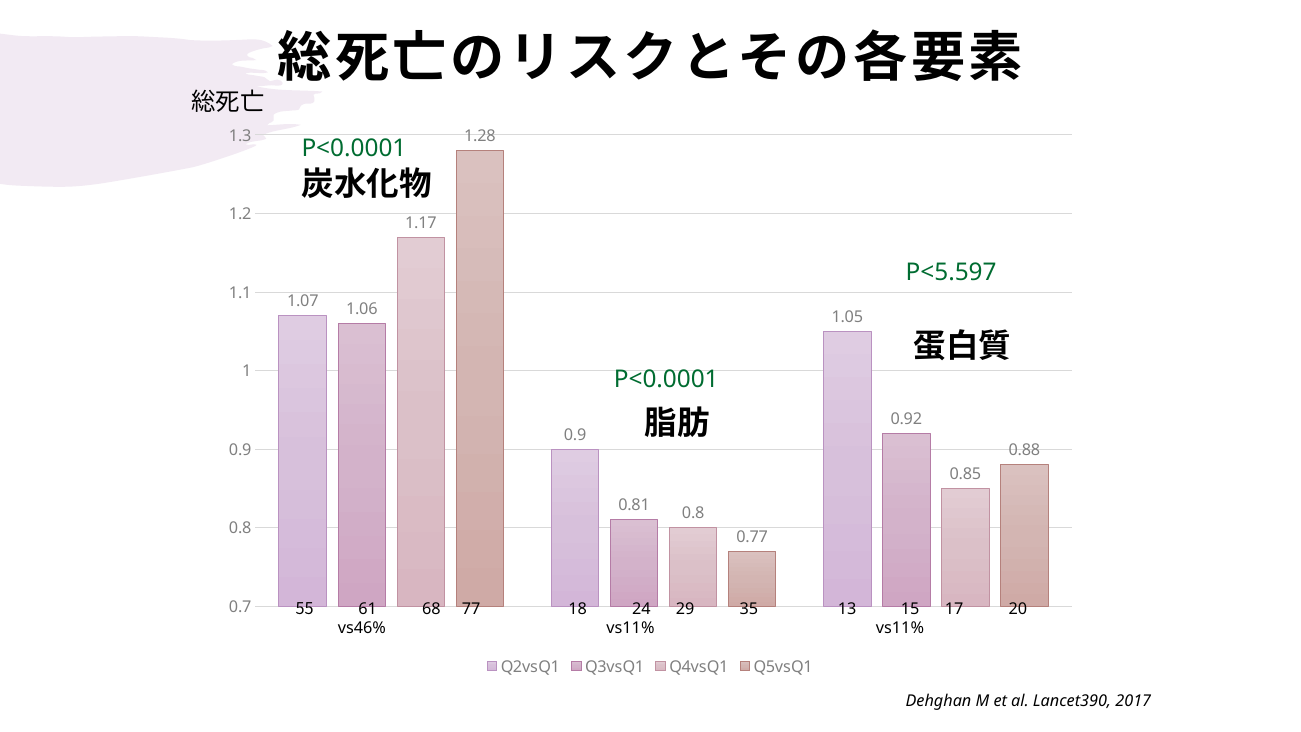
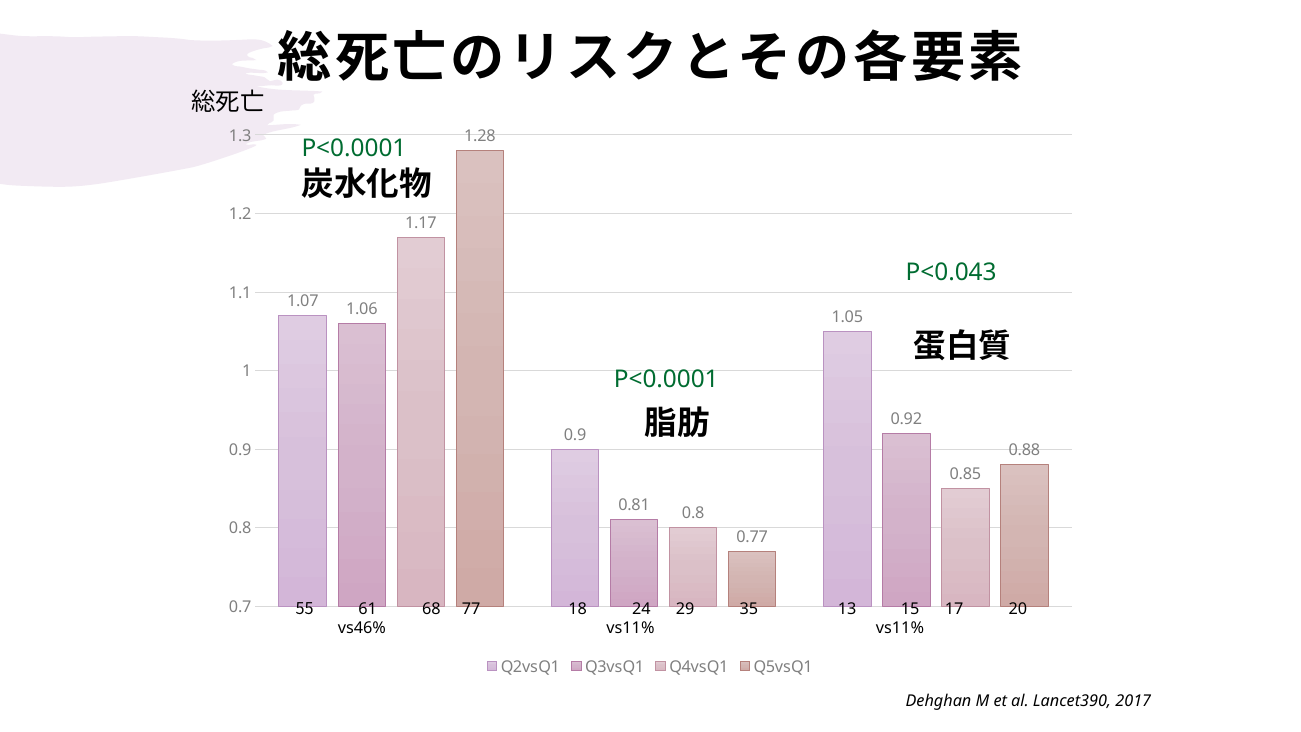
P<5.597: P<5.597 -> P<0.043
